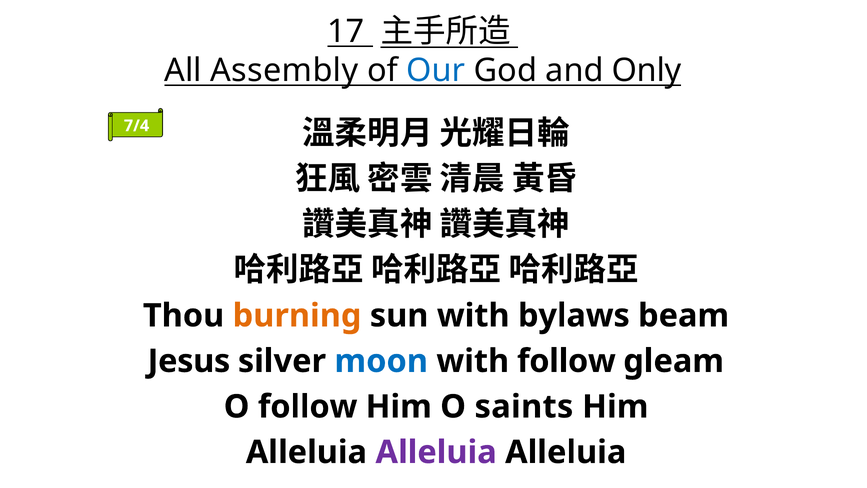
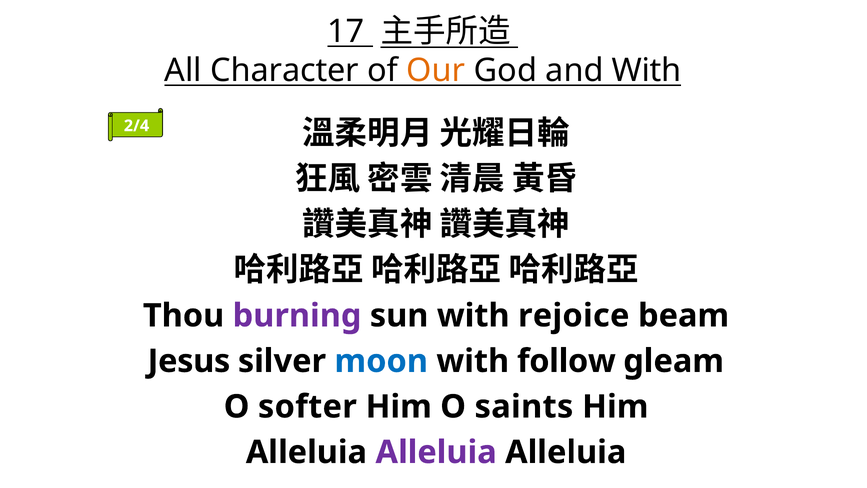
Assembly: Assembly -> Character
Our colour: blue -> orange
and Only: Only -> With
7/4: 7/4 -> 2/4
burning colour: orange -> purple
bylaws: bylaws -> rejoice
O follow: follow -> softer
